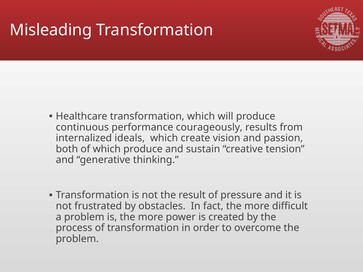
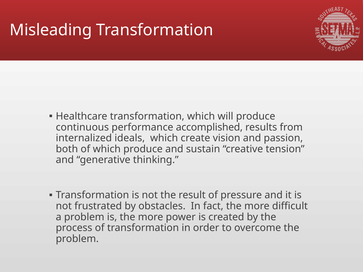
courageously: courageously -> accomplished
